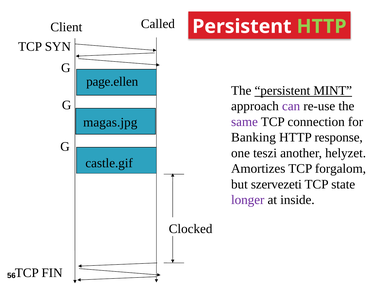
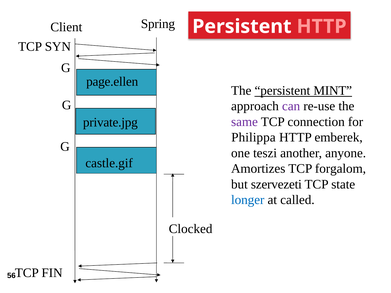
Called: Called -> Spring
HTTP at (322, 27) colour: light green -> pink
magas.jpg: magas.jpg -> private.jpg
Banking: Banking -> Philippa
response: response -> emberek
helyzet: helyzet -> anyone
longer colour: purple -> blue
inside: inside -> called
